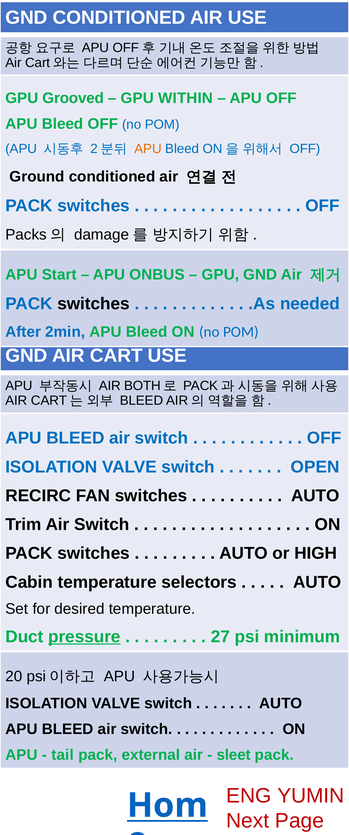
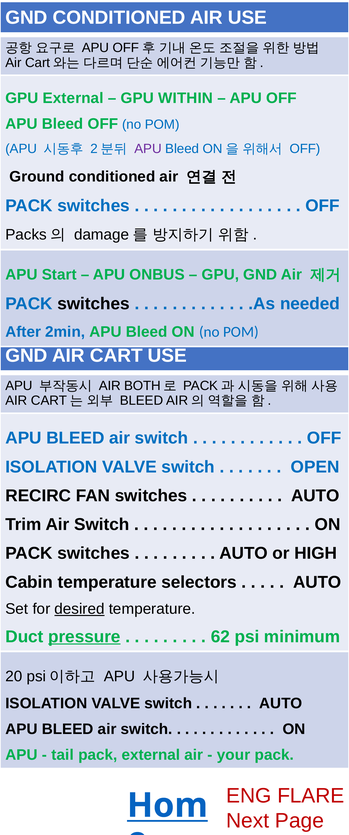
GPU Grooved: Grooved -> External
APU at (148, 149) colour: orange -> purple
desired underline: none -> present
27: 27 -> 62
sleet: sleet -> your
YUMIN: YUMIN -> FLARE
